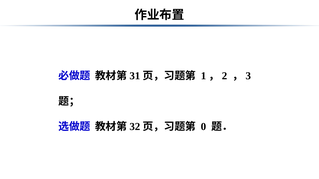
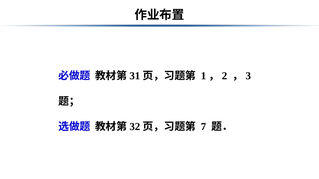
0: 0 -> 7
